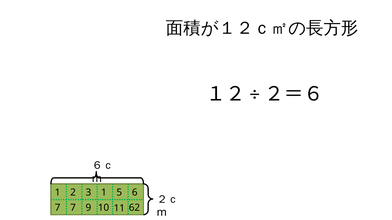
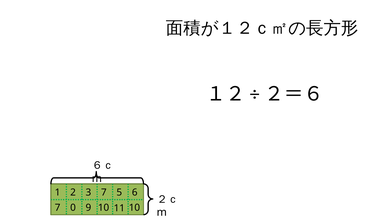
3 1: 1 -> 7
7 7: 7 -> 0
11 62: 62 -> 10
